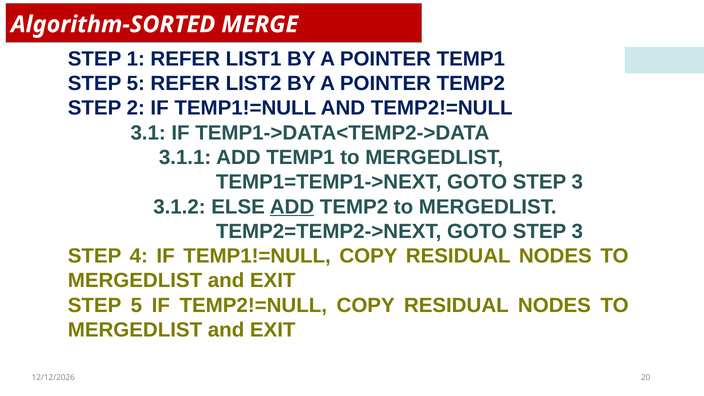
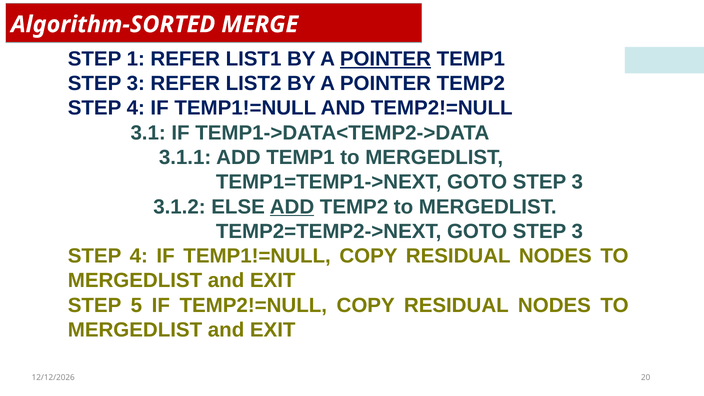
POINTER at (385, 59) underline: none -> present
5 at (136, 83): 5 -> 3
2 at (136, 108): 2 -> 4
